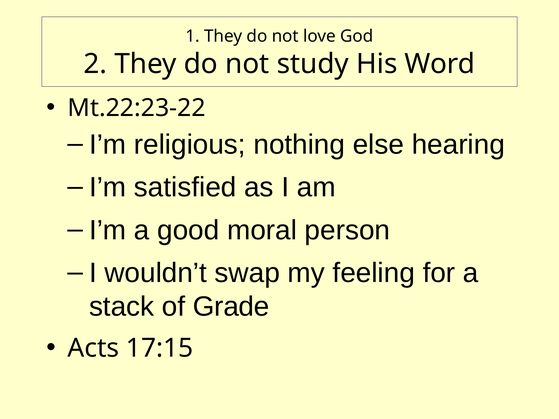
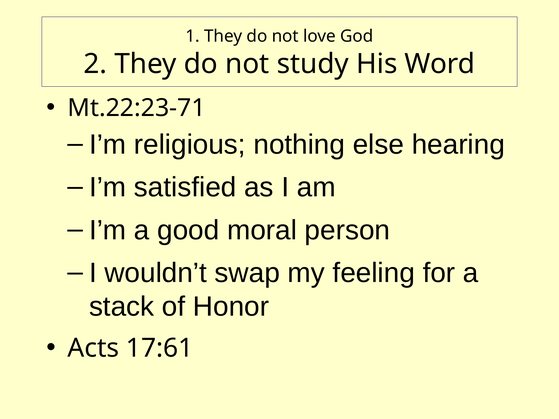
Mt.22:23-22: Mt.22:23-22 -> Mt.22:23-71
Grade: Grade -> Honor
17:15: 17:15 -> 17:61
